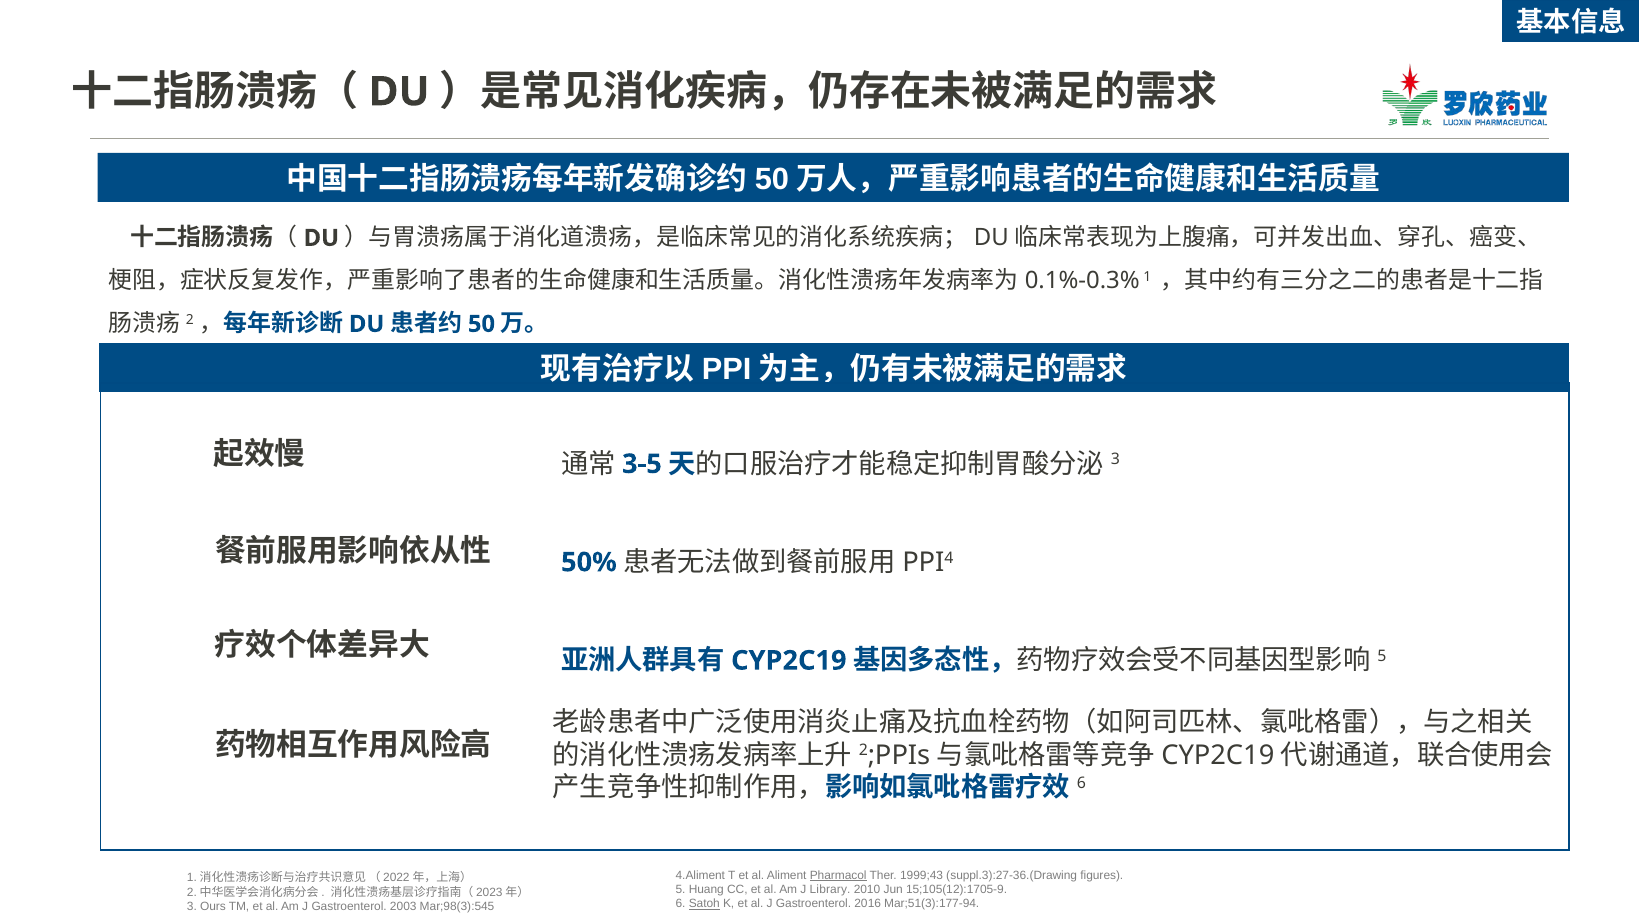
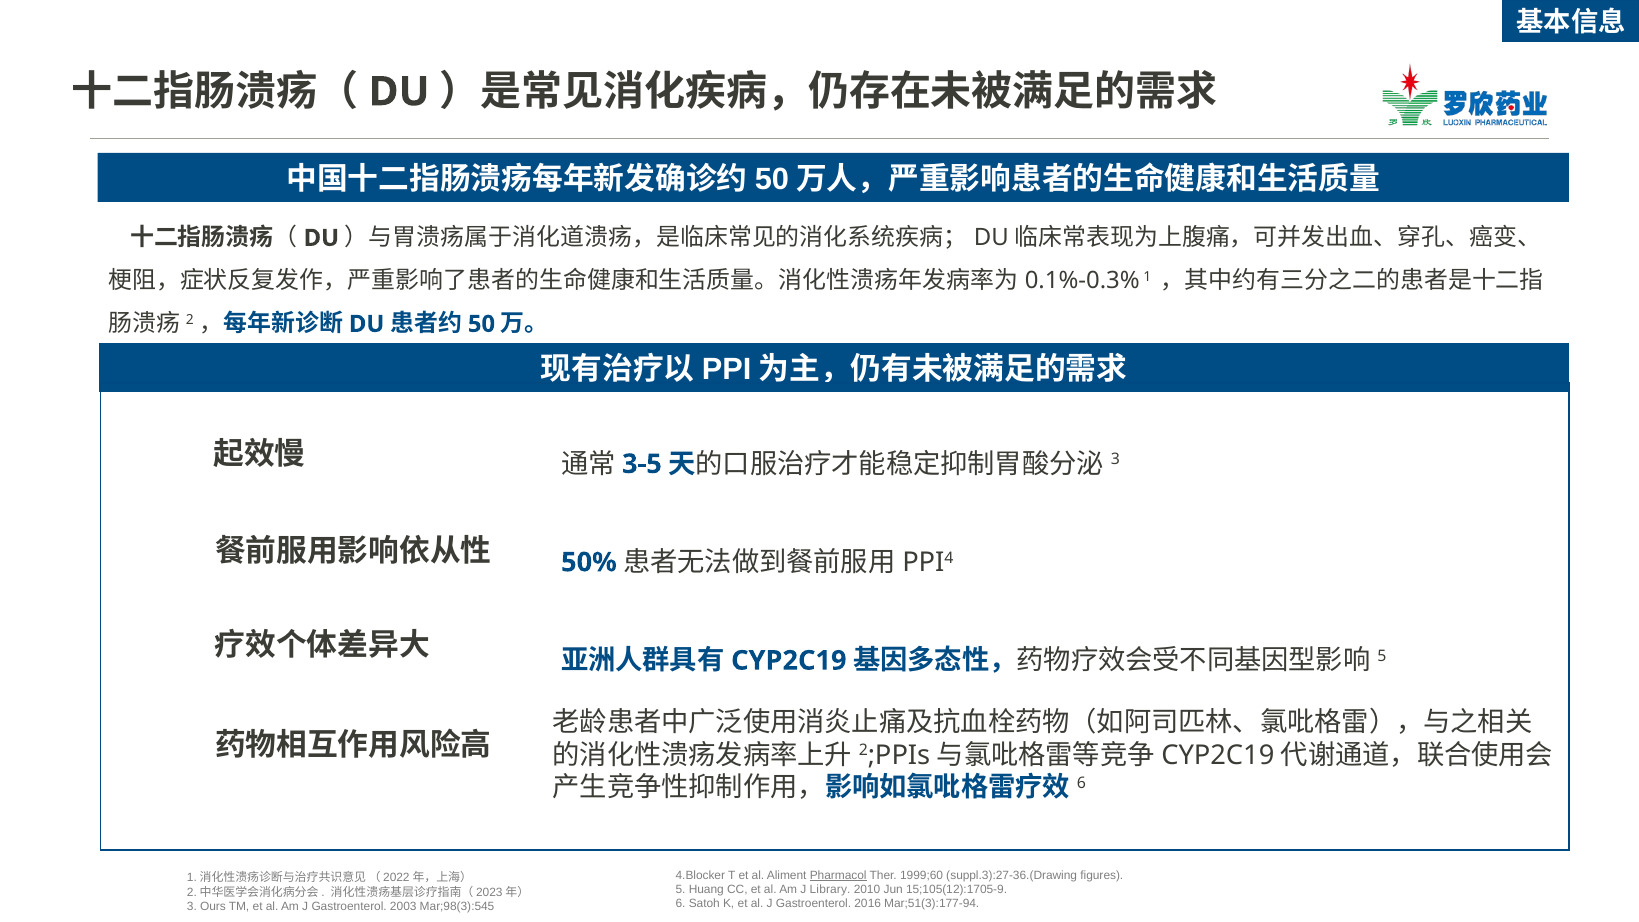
4.Aliment: 4.Aliment -> 4.Blocker
1999;43: 1999;43 -> 1999;60
Satoh underline: present -> none
